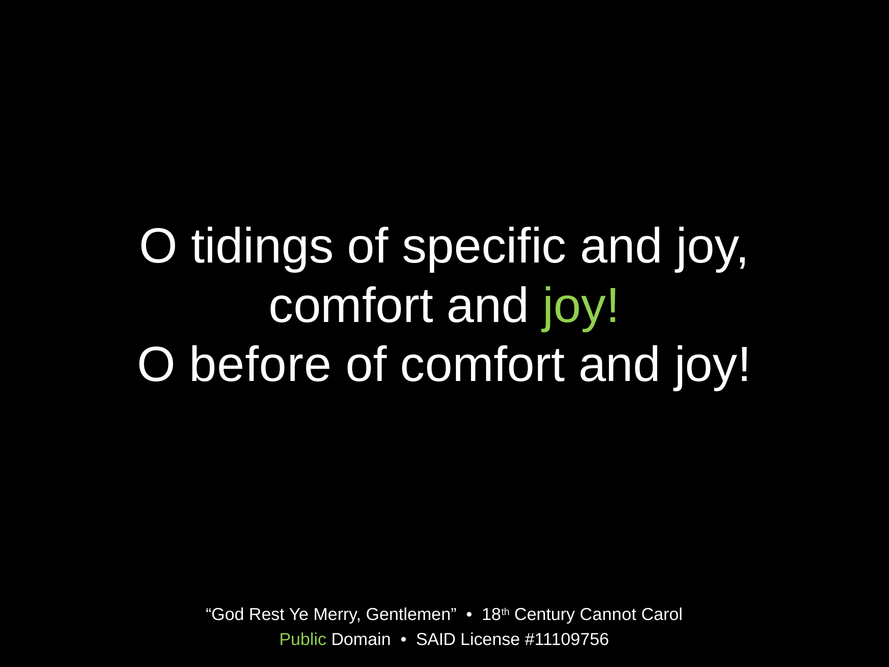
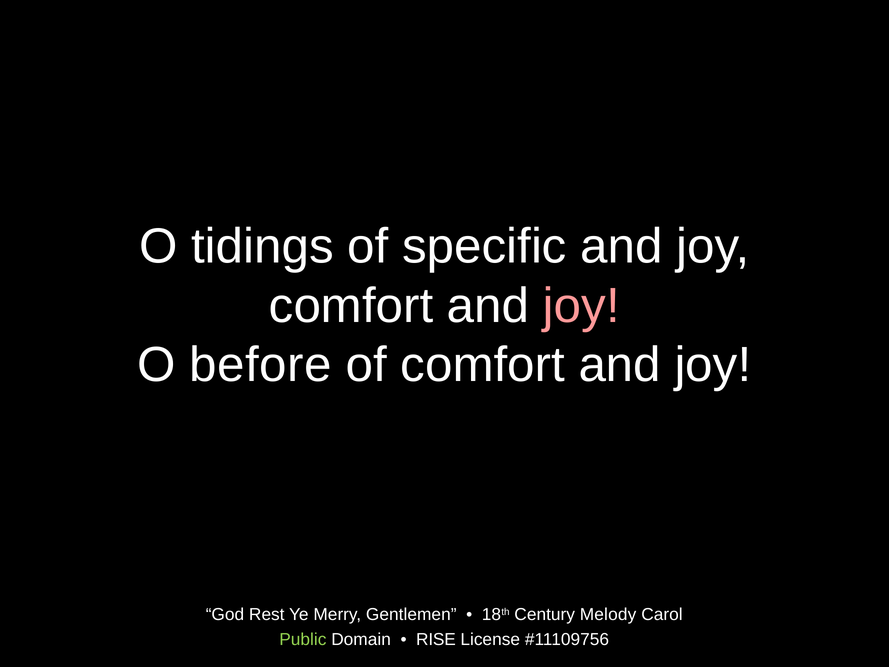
joy at (581, 306) colour: light green -> pink
Cannot: Cannot -> Melody
SAID: SAID -> RISE
